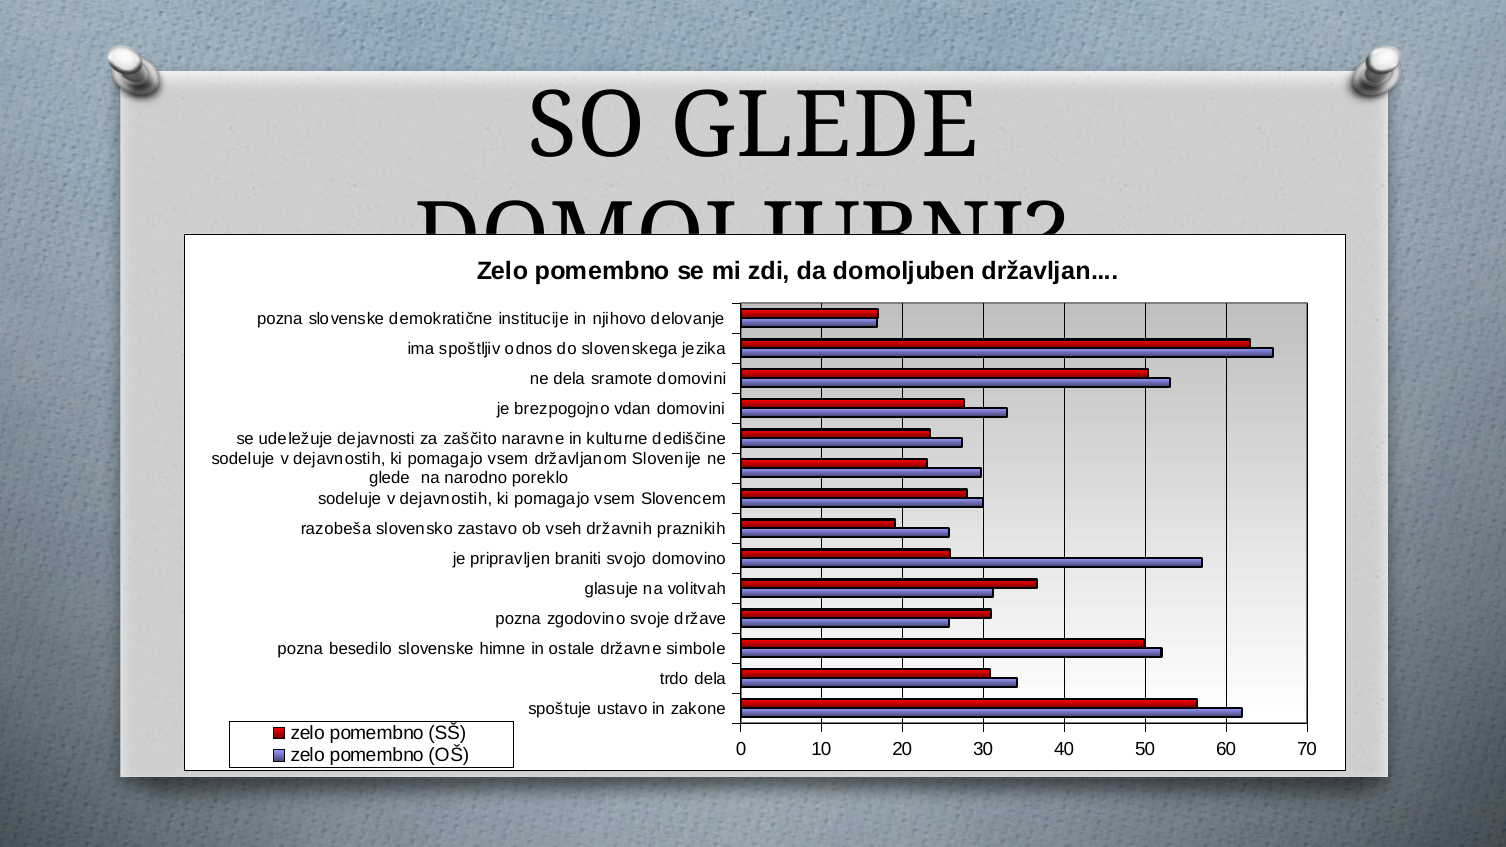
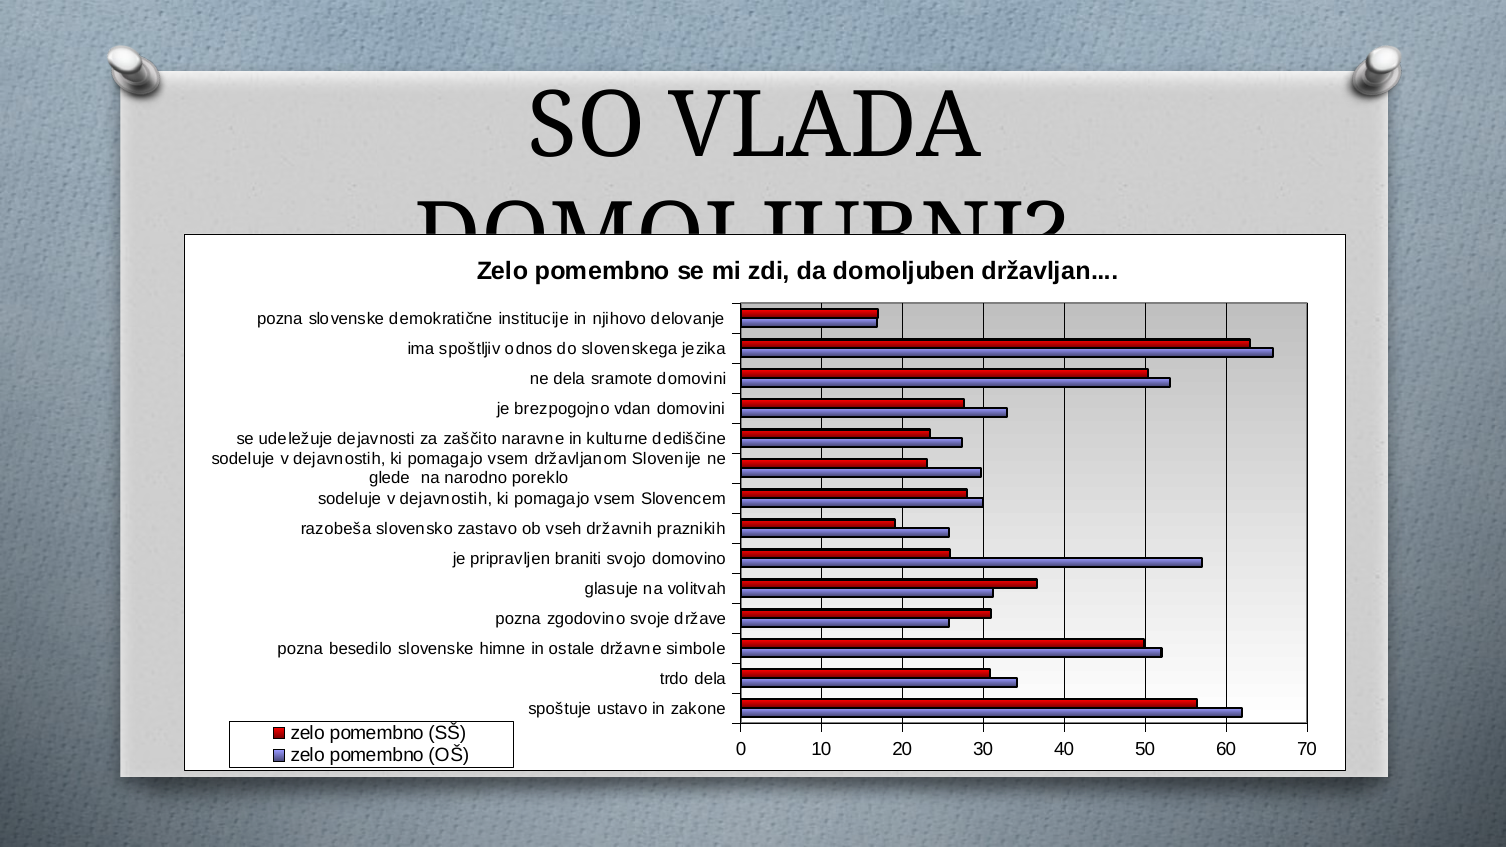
SO GLEDE: GLEDE -> VLADA
